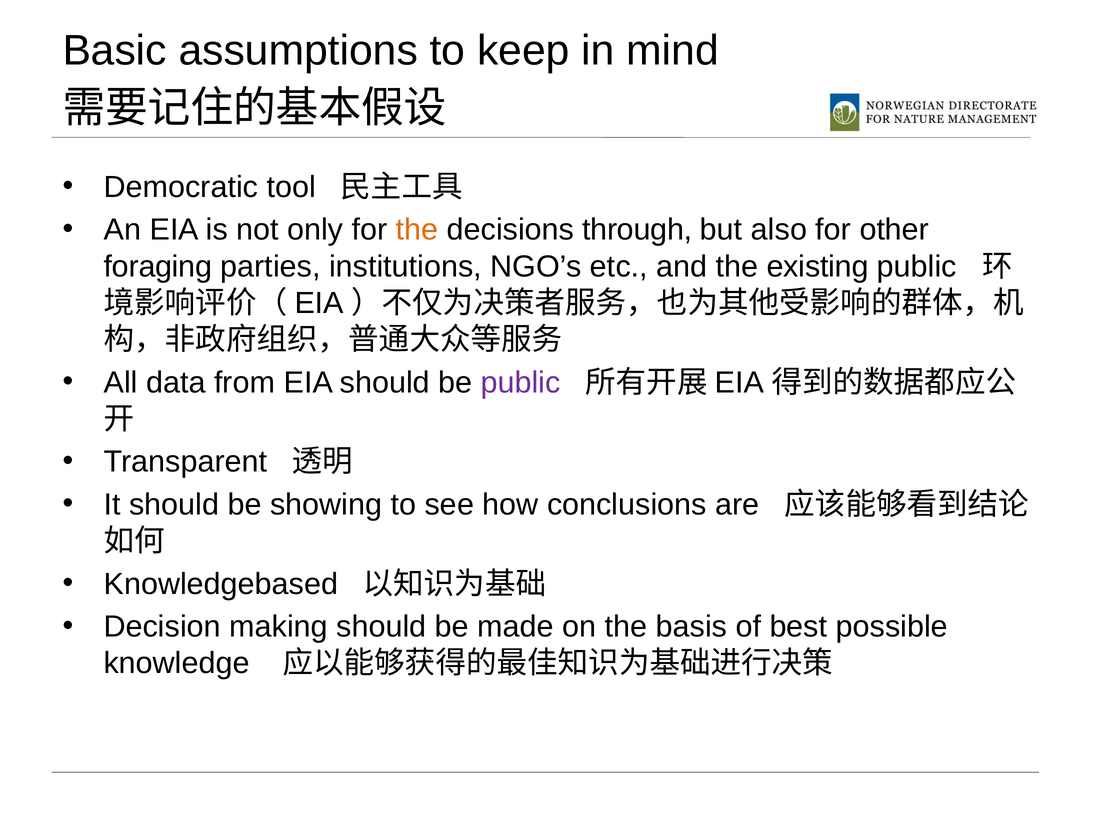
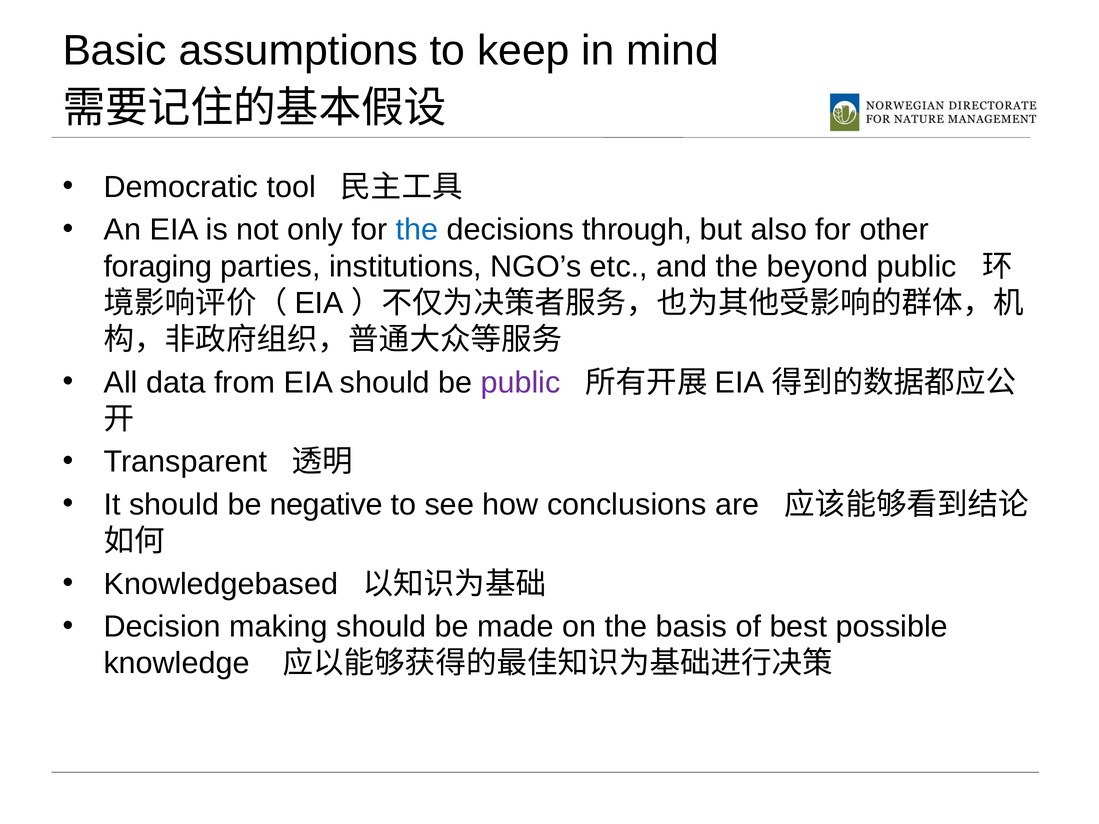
the at (417, 230) colour: orange -> blue
existing: existing -> beyond
showing: showing -> negative
